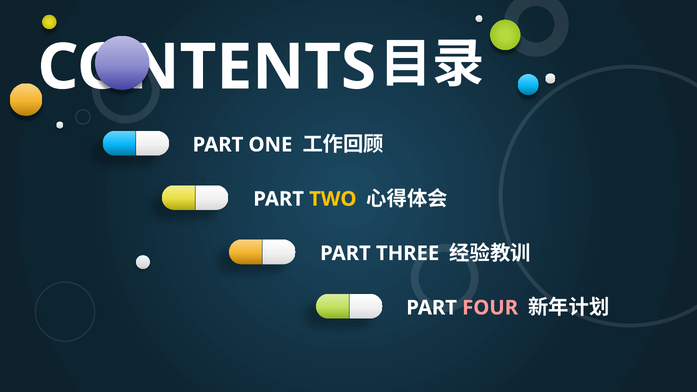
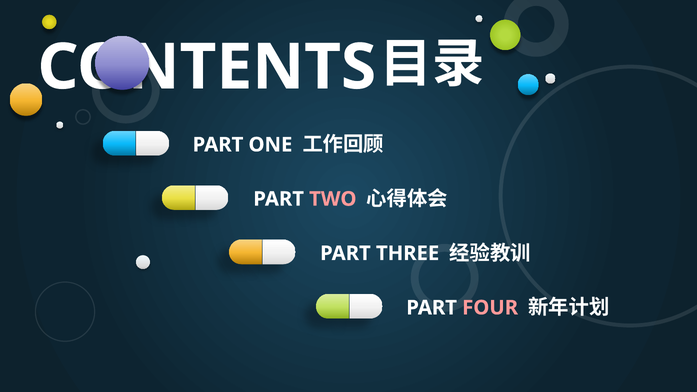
TWO colour: yellow -> pink
